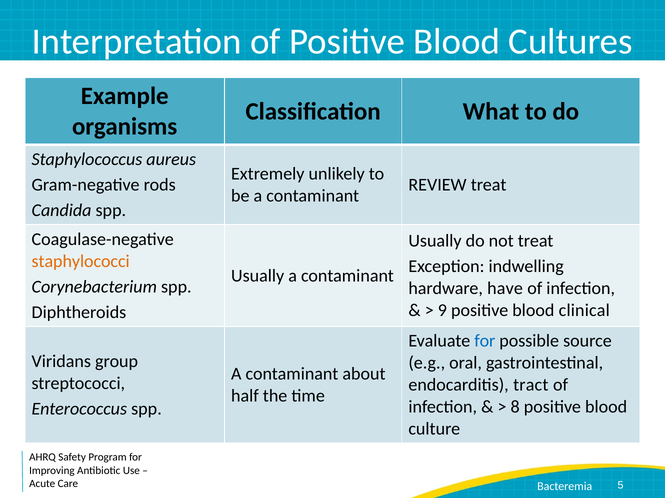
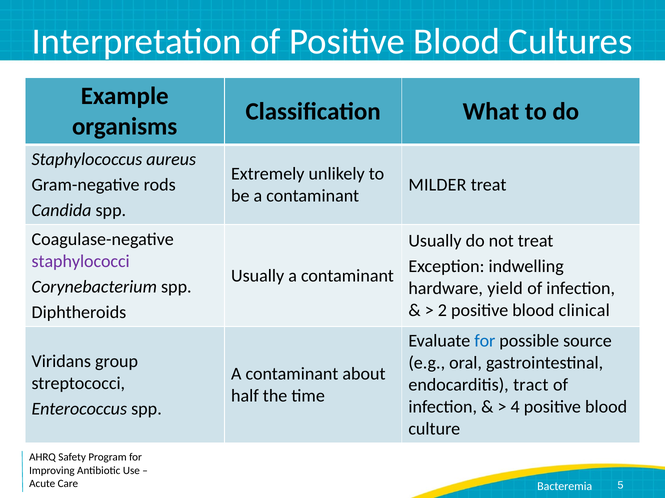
REVIEW: REVIEW -> MILDER
staphylococci colour: orange -> purple
have: have -> yield
9: 9 -> 2
8: 8 -> 4
